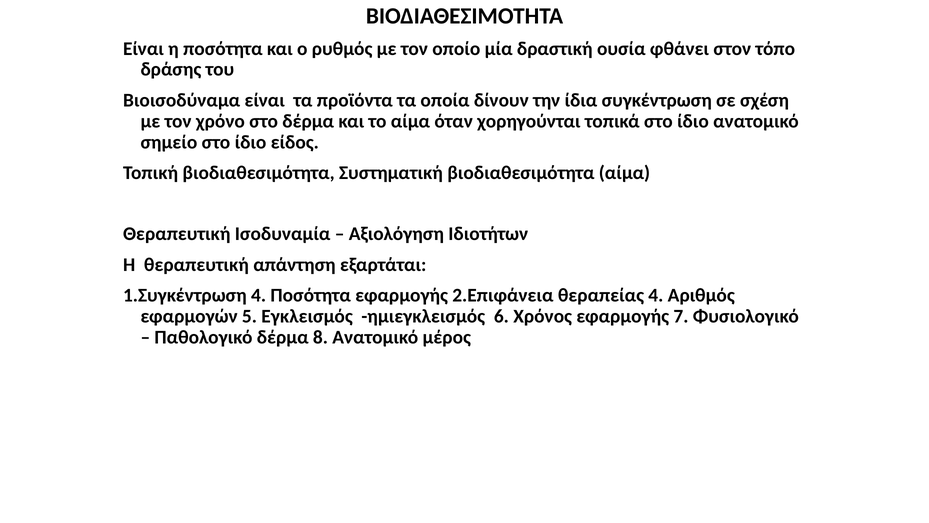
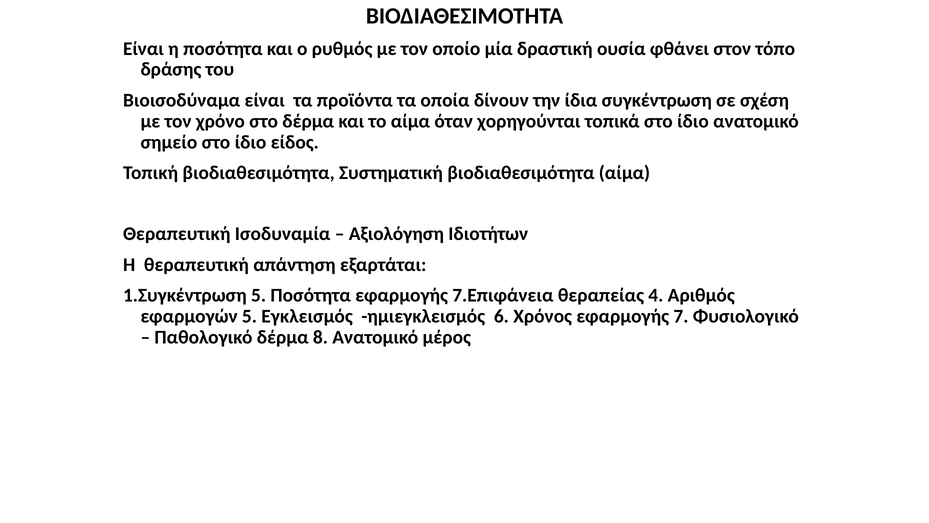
1.Συγκέντρωση 4: 4 -> 5
2.Επιφάνεια: 2.Επιφάνεια -> 7.Επιφάνεια
